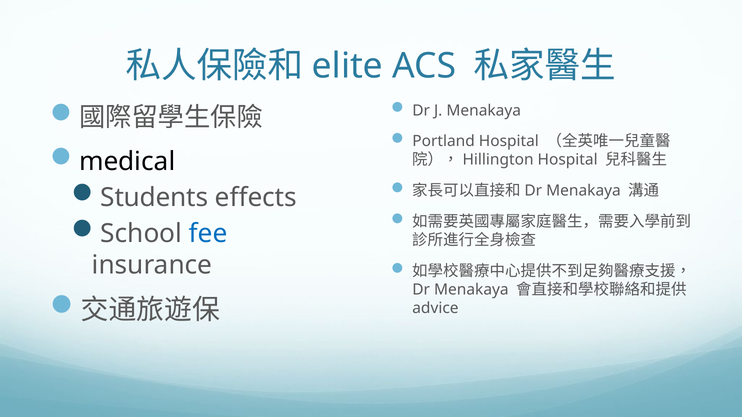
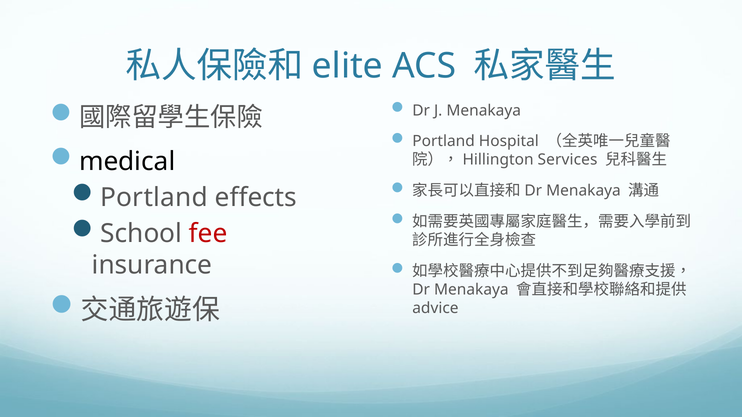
Hospital at (568, 160): Hospital -> Services
Students at (154, 198): Students -> Portland
fee colour: blue -> red
